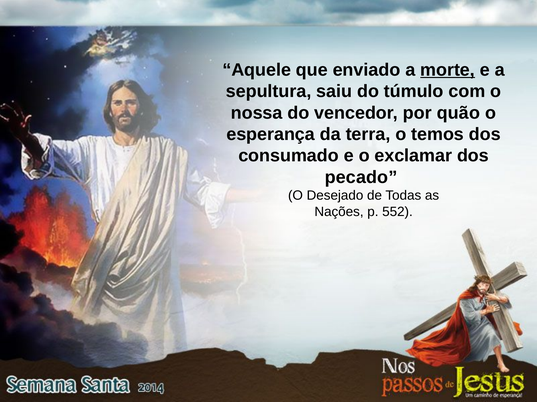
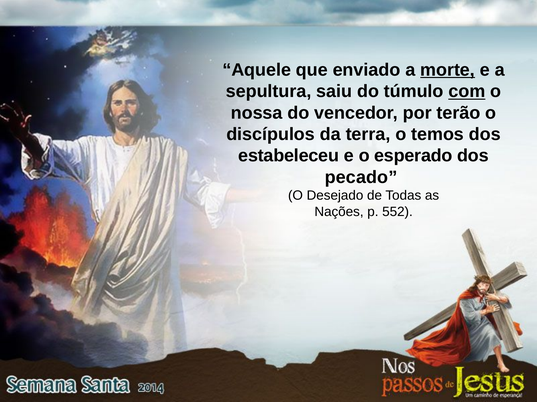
com underline: none -> present
quão: quão -> terão
esperança: esperança -> discípulos
consumado: consumado -> estabeleceu
exclamar: exclamar -> esperado
